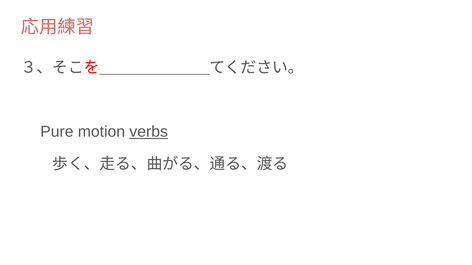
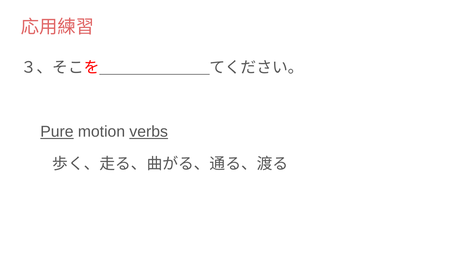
Pure underline: none -> present
